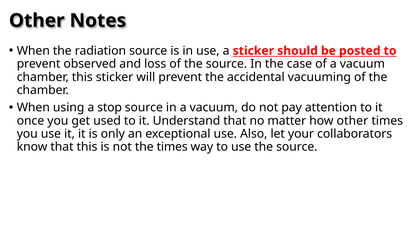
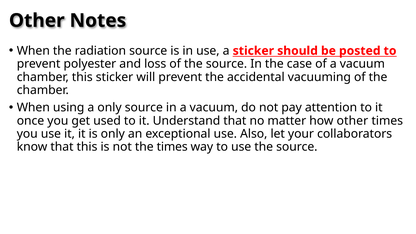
observed: observed -> polyester
a stop: stop -> only
